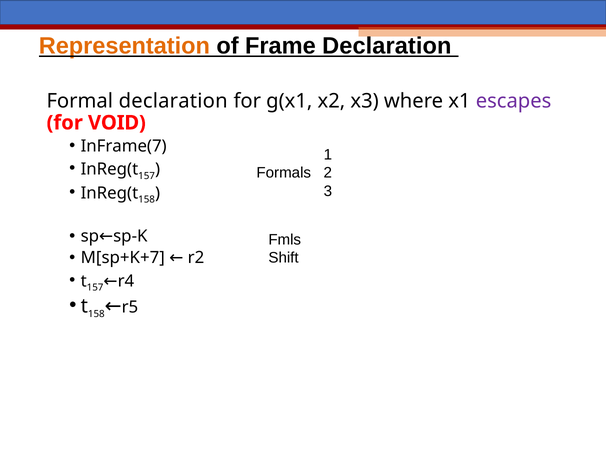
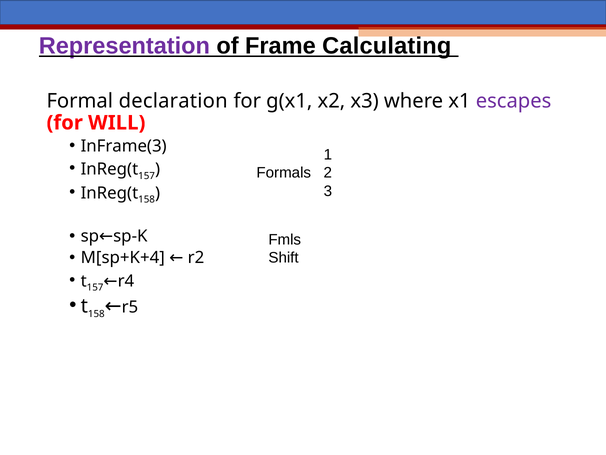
Representation colour: orange -> purple
Frame Declaration: Declaration -> Calculating
VOID: VOID -> WILL
InFrame(7: InFrame(7 -> InFrame(3
M[sp+K+7: M[sp+K+7 -> M[sp+K+4
